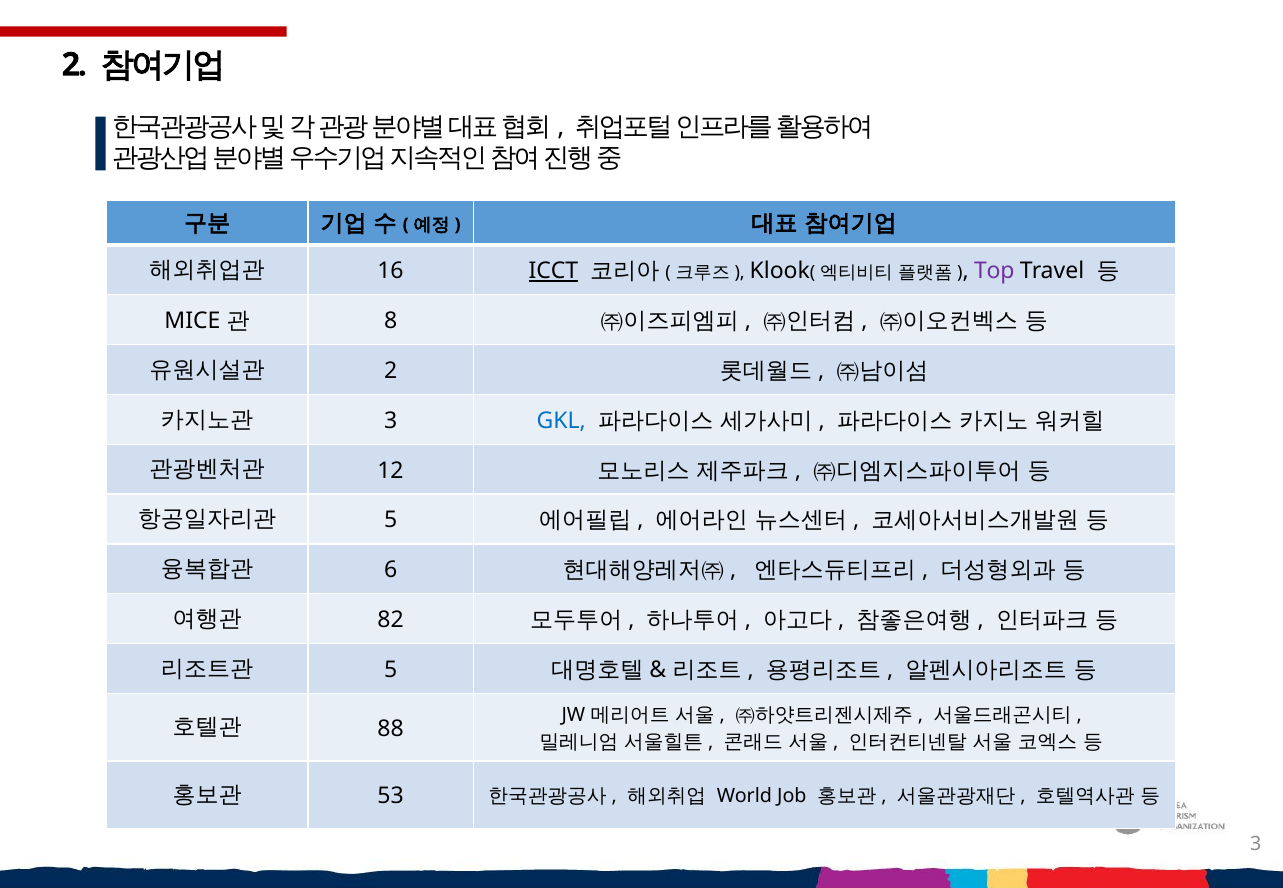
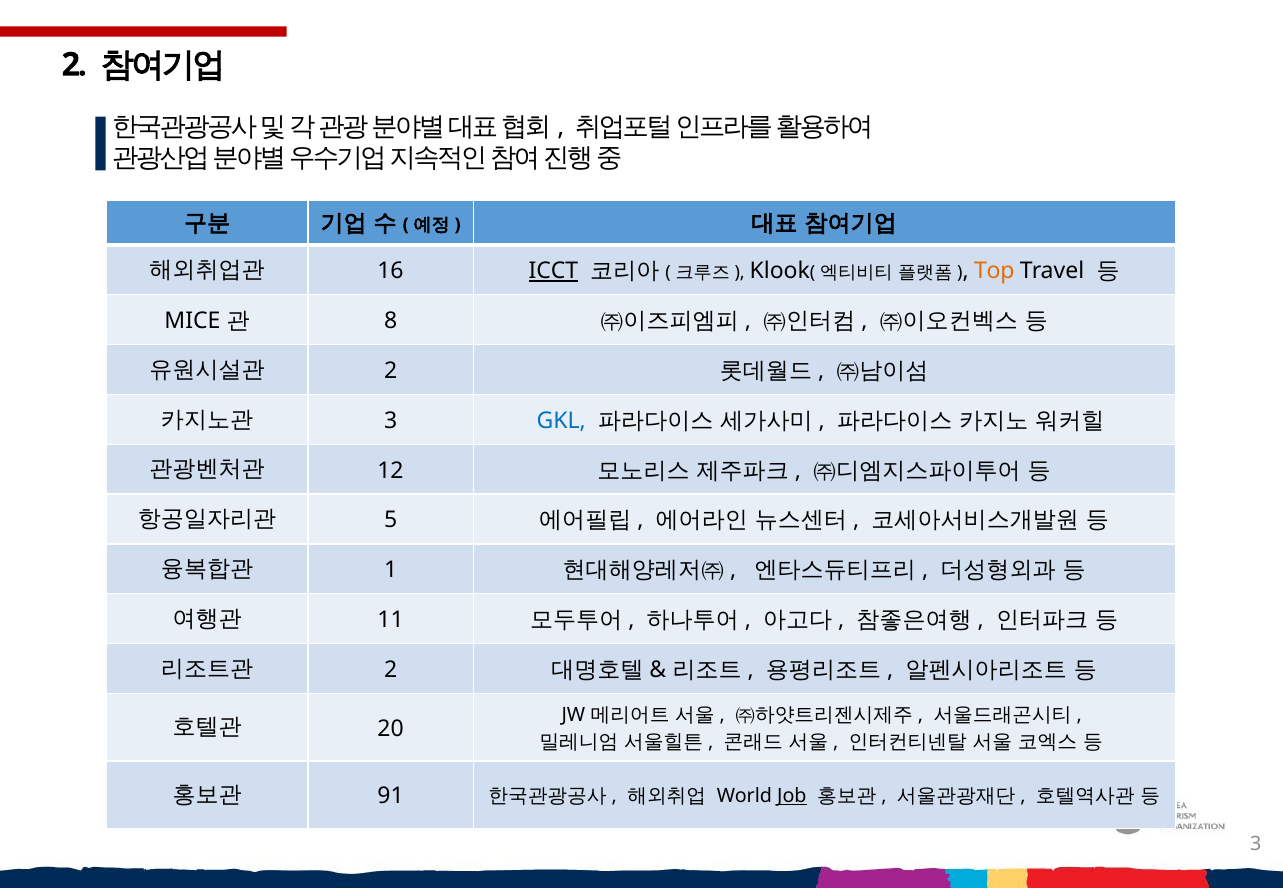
Top colour: purple -> orange
6: 6 -> 1
82: 82 -> 11
5 at (391, 670): 5 -> 2
88: 88 -> 20
53: 53 -> 91
Job underline: none -> present
